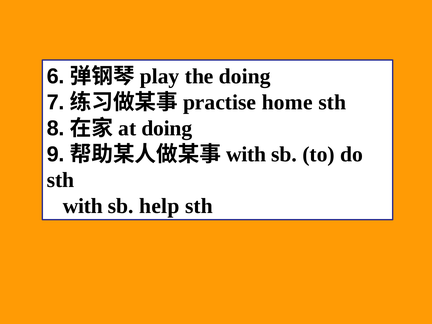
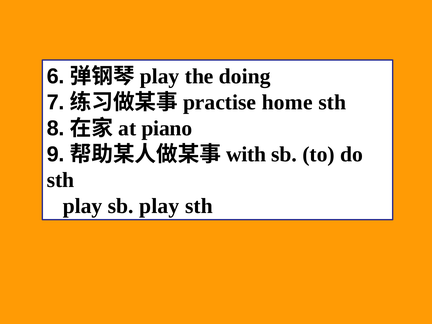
doing at (167, 128): doing -> piano
with at (83, 206): with -> play
sb help: help -> play
